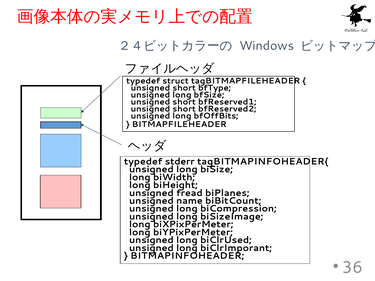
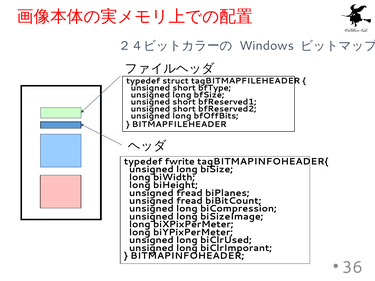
stderr: stderr -> fwrite
name at (189, 201): name -> fread
